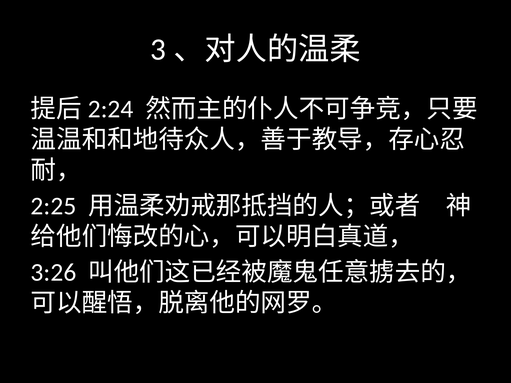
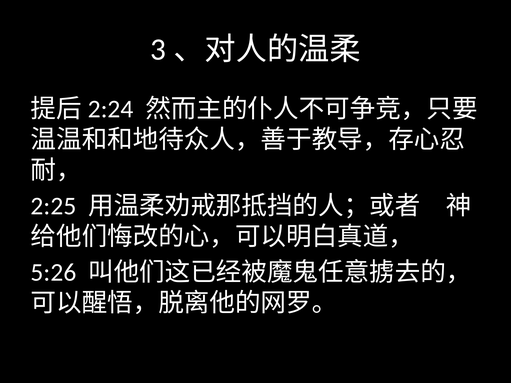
3:26: 3:26 -> 5:26
